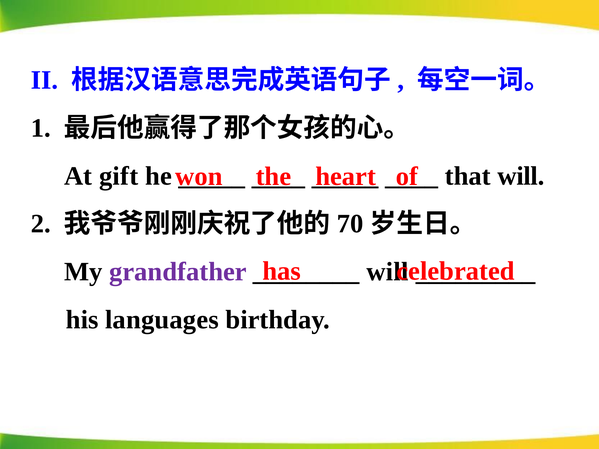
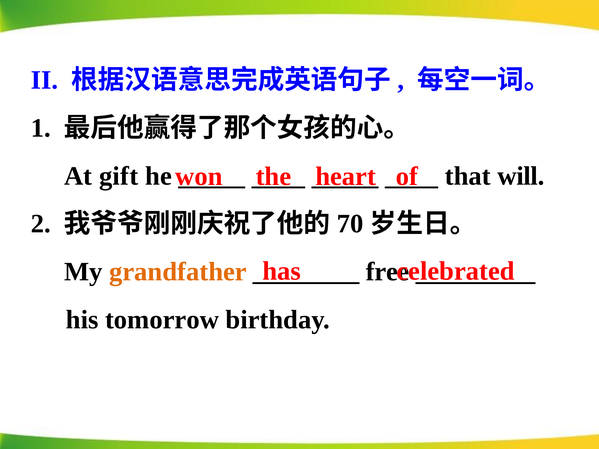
grandfather colour: purple -> orange
will at (387, 272): will -> free
languages: languages -> tomorrow
